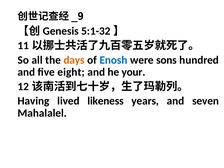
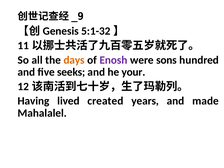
Enosh colour: blue -> purple
eight: eight -> seeks
likeness: likeness -> created
seven: seven -> made
